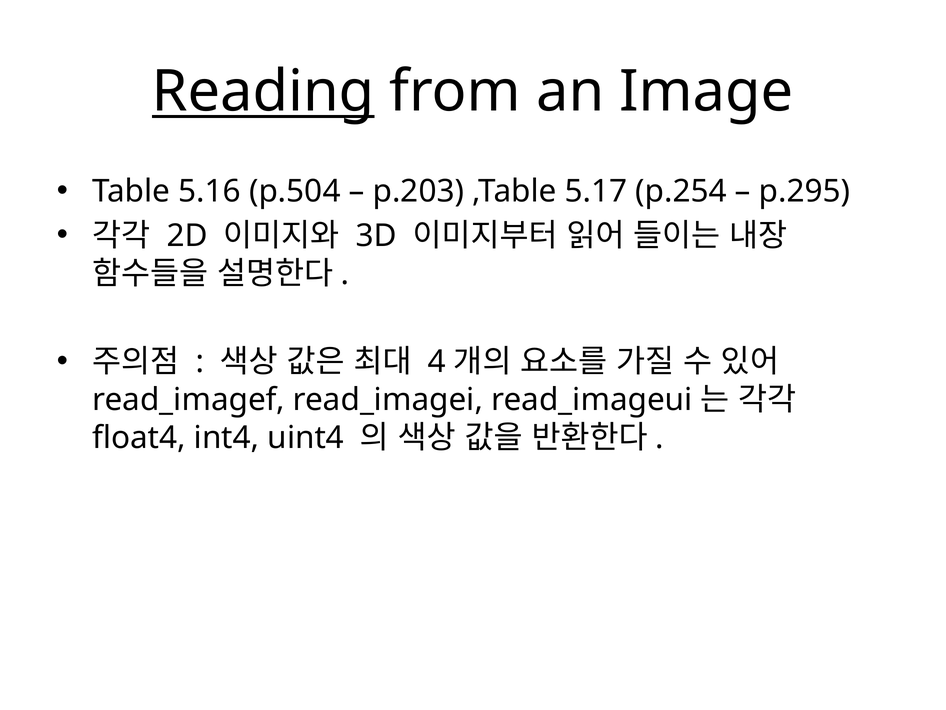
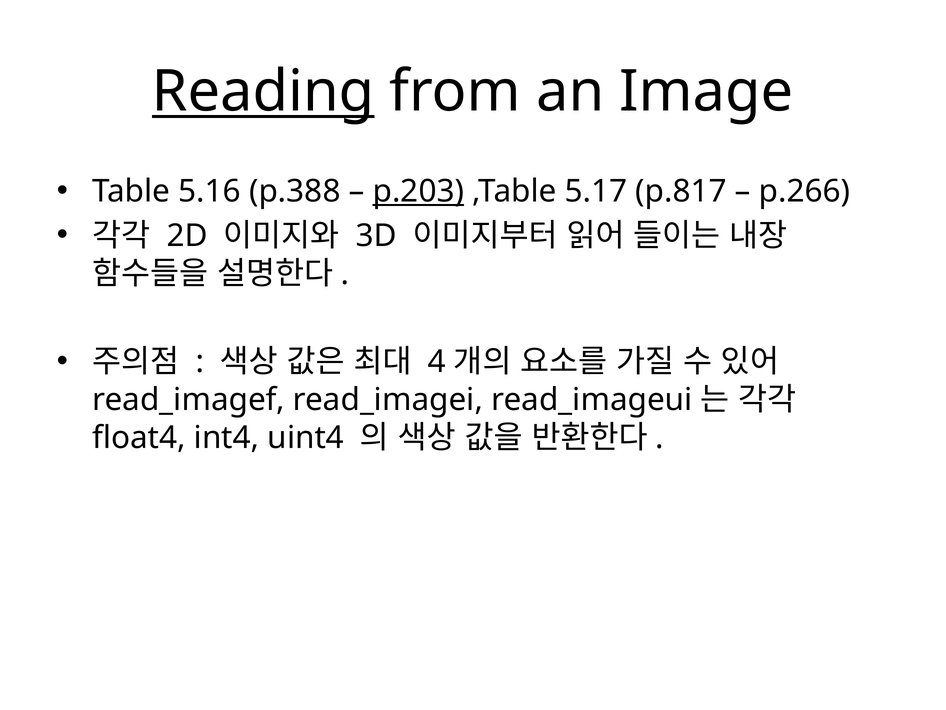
p.504: p.504 -> p.388
p.203 underline: none -> present
p.254: p.254 -> p.817
p.295: p.295 -> p.266
